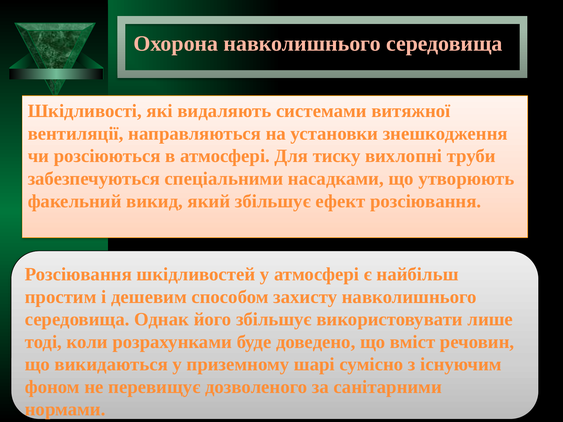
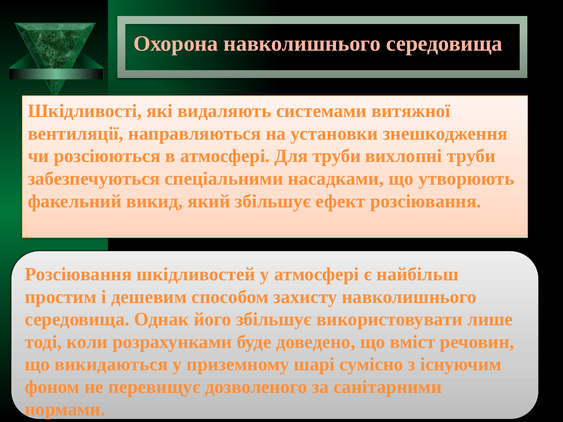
Для тиску: тиску -> труби
